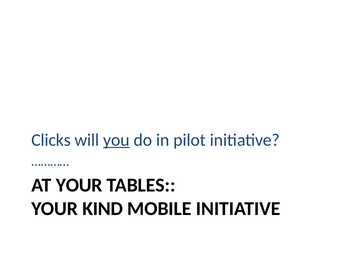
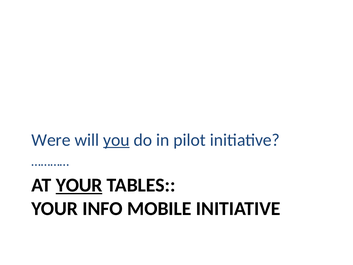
Clicks: Clicks -> Were
YOUR at (79, 185) underline: none -> present
KIND: KIND -> INFO
